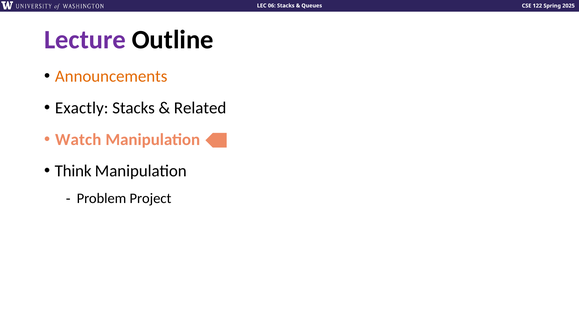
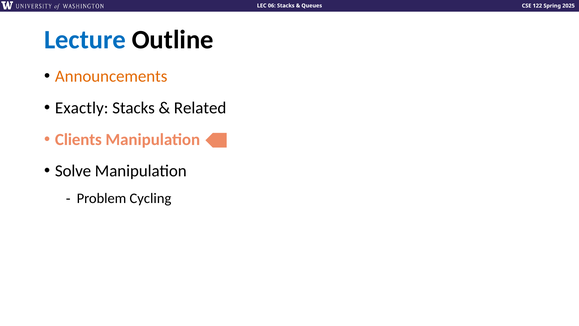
Lecture colour: purple -> blue
Watch: Watch -> Clients
Think: Think -> Solve
Project: Project -> Cycling
